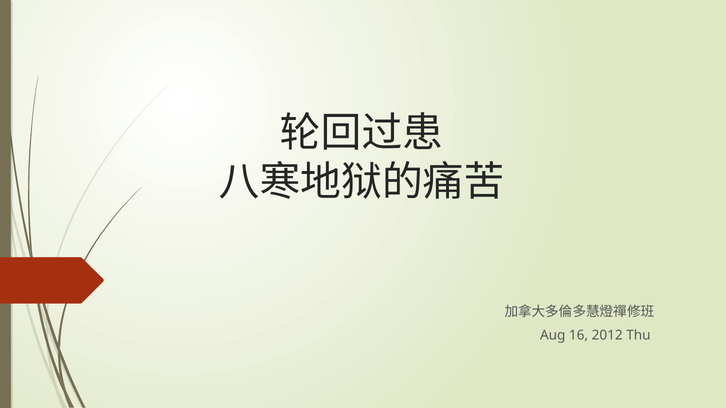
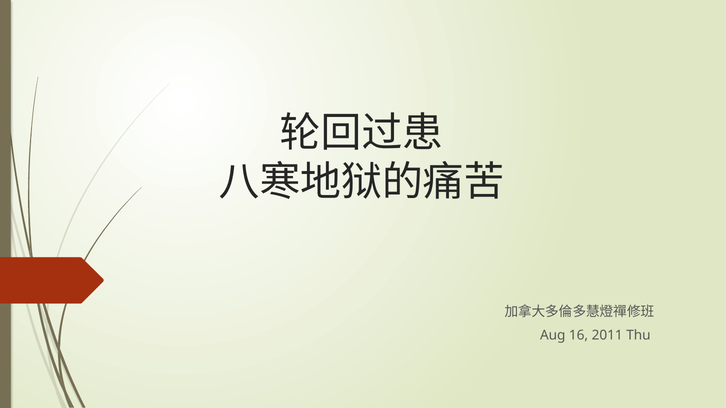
2012: 2012 -> 2011
